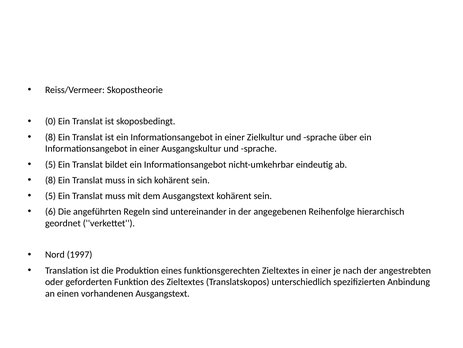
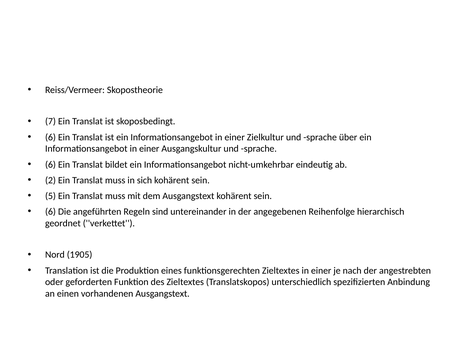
0: 0 -> 7
8 at (51, 137): 8 -> 6
5 at (51, 164): 5 -> 6
8 at (51, 180): 8 -> 2
1997: 1997 -> 1905
